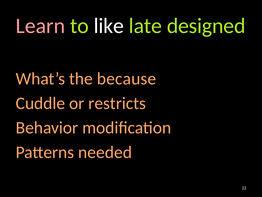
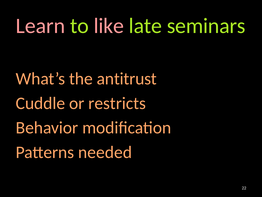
like colour: white -> pink
designed: designed -> seminars
because: because -> antitrust
